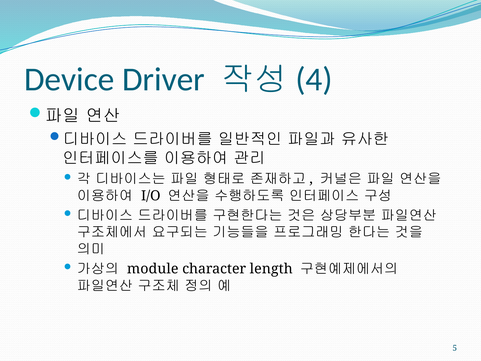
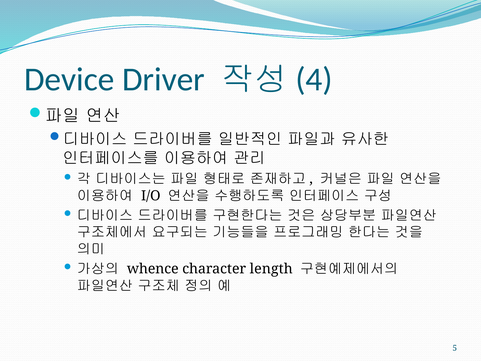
module: module -> whence
